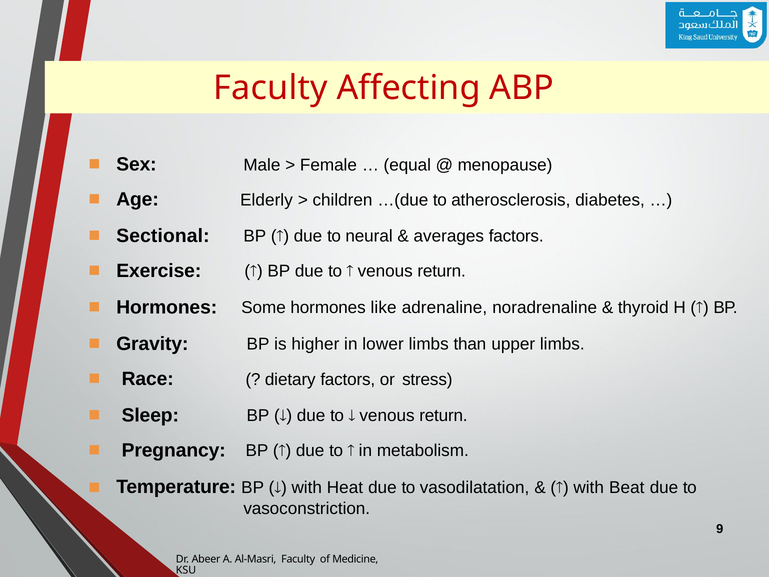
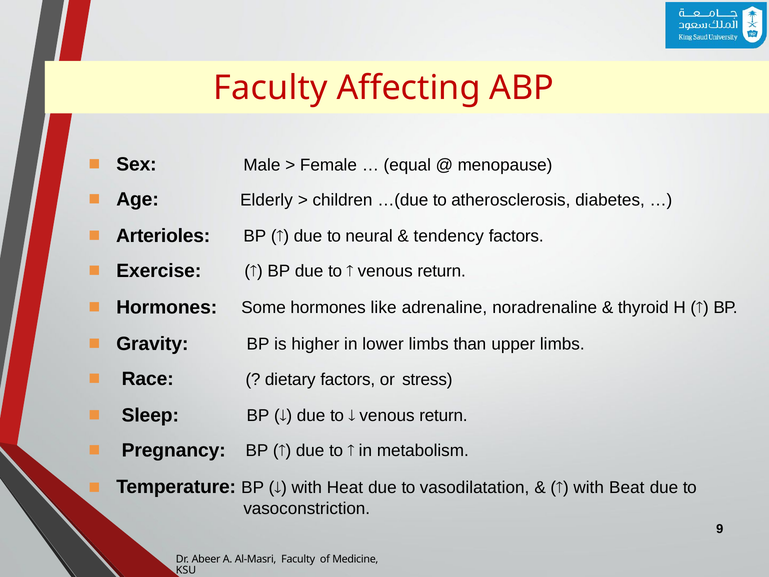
Sectional: Sectional -> Arterioles
averages: averages -> tendency
